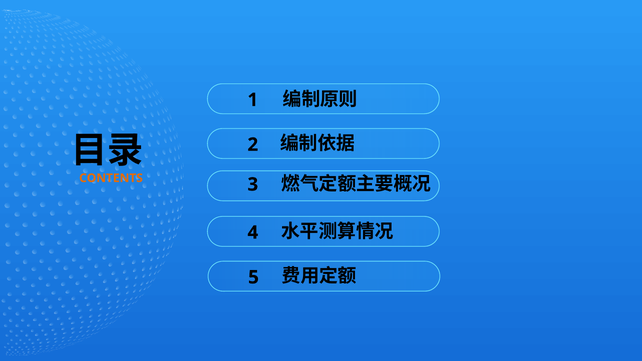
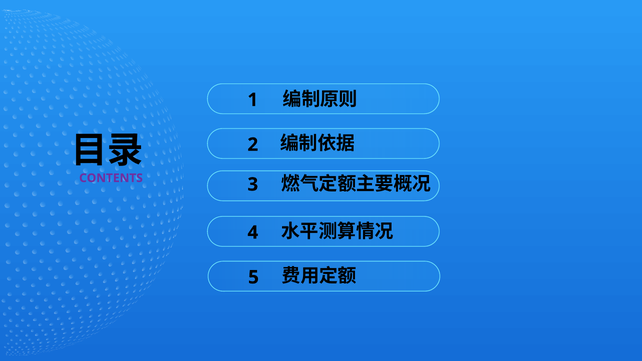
CONTENTS colour: orange -> purple
